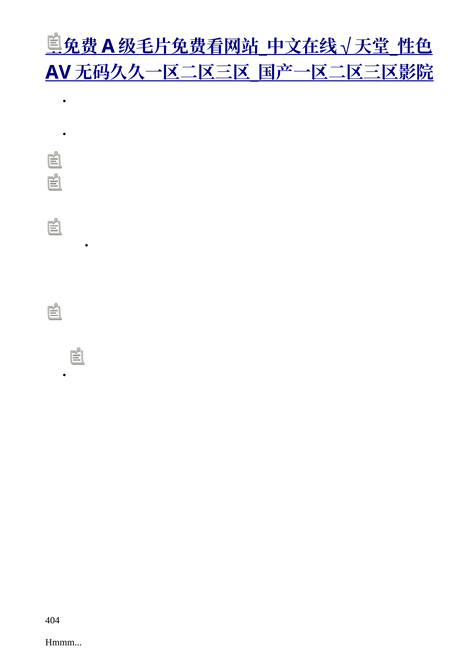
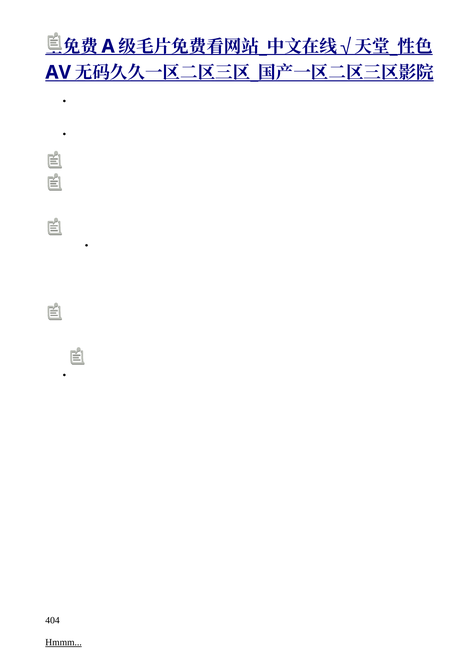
Hmmm underline: none -> present
